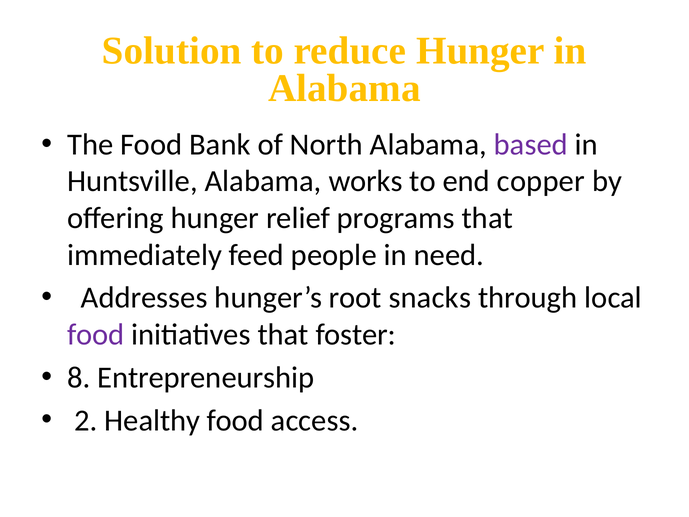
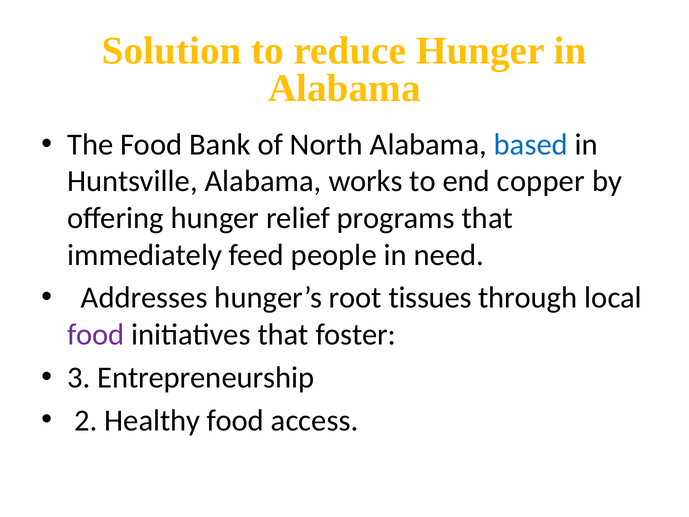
based colour: purple -> blue
snacks: snacks -> tissues
8: 8 -> 3
